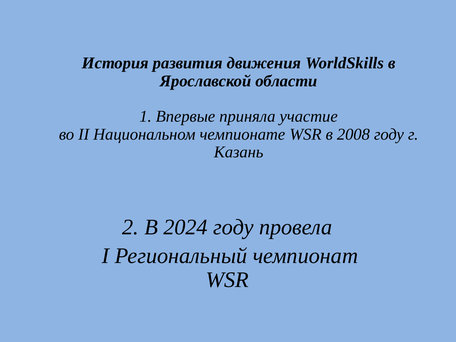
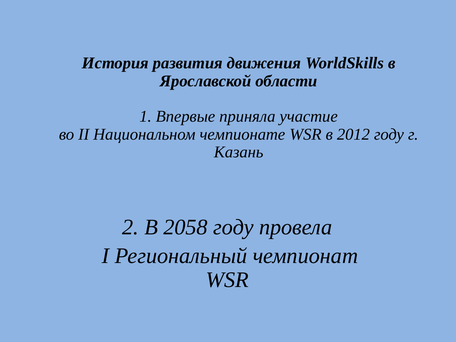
2008: 2008 -> 2012
2024: 2024 -> 2058
